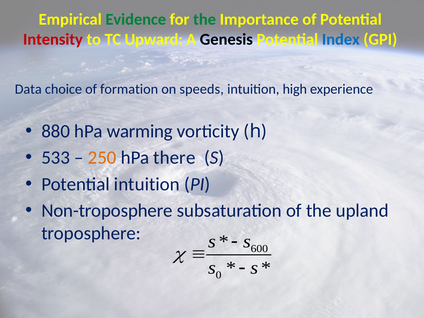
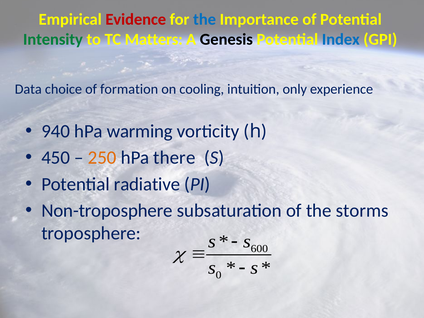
Evidence colour: green -> red
the at (205, 20) colour: green -> blue
Intensity colour: red -> green
Upward: Upward -> Matters
speeds: speeds -> cooling
high: high -> only
880: 880 -> 940
533: 533 -> 450
Potential intuition: intuition -> radiative
upland: upland -> storms
